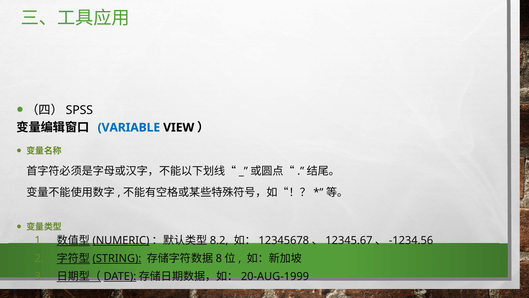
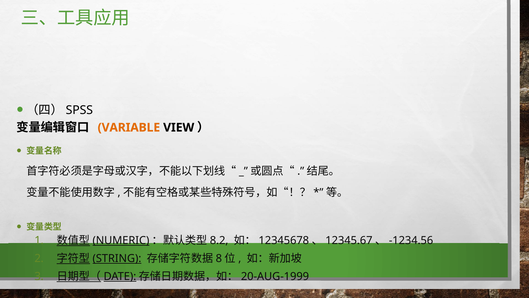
VARIABLE colour: blue -> orange
